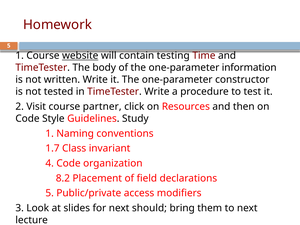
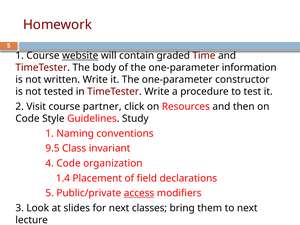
testing: testing -> graded
1.7: 1.7 -> 9.5
8.2: 8.2 -> 1.4
access underline: none -> present
should: should -> classes
